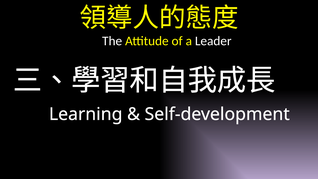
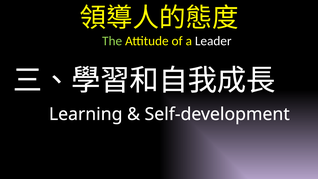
The colour: white -> light green
